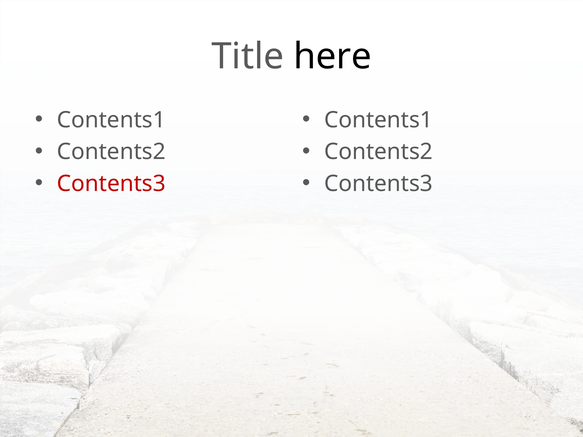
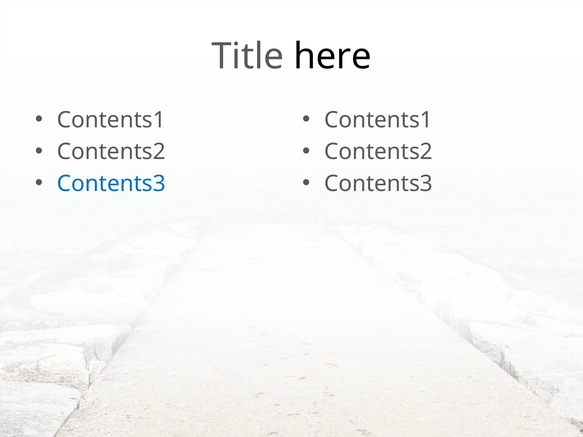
Contents3 at (111, 184) colour: red -> blue
